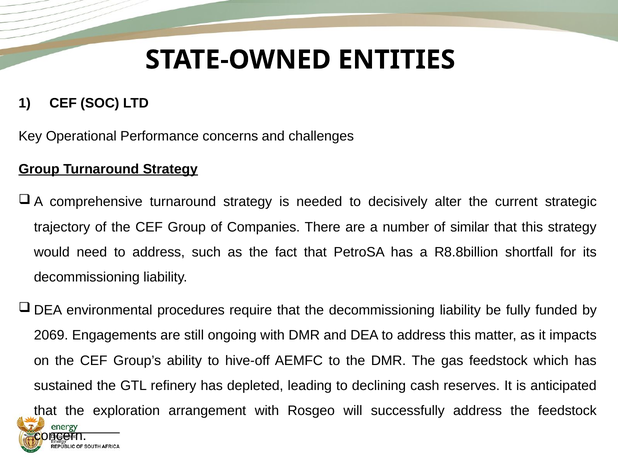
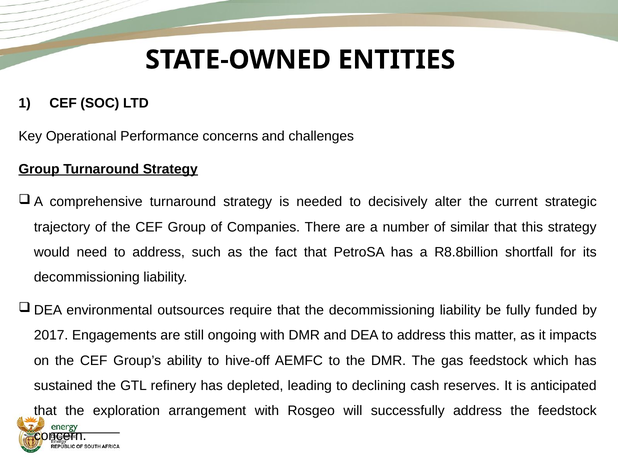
procedures: procedures -> outsources
2069: 2069 -> 2017
